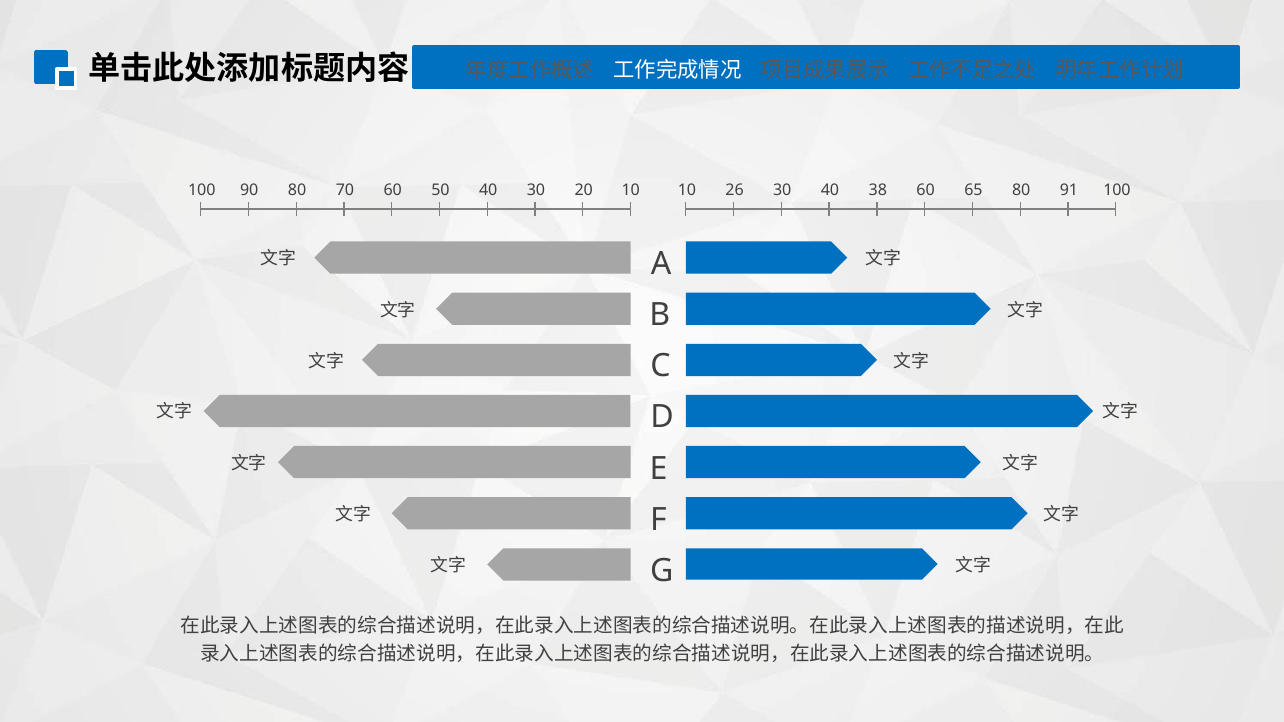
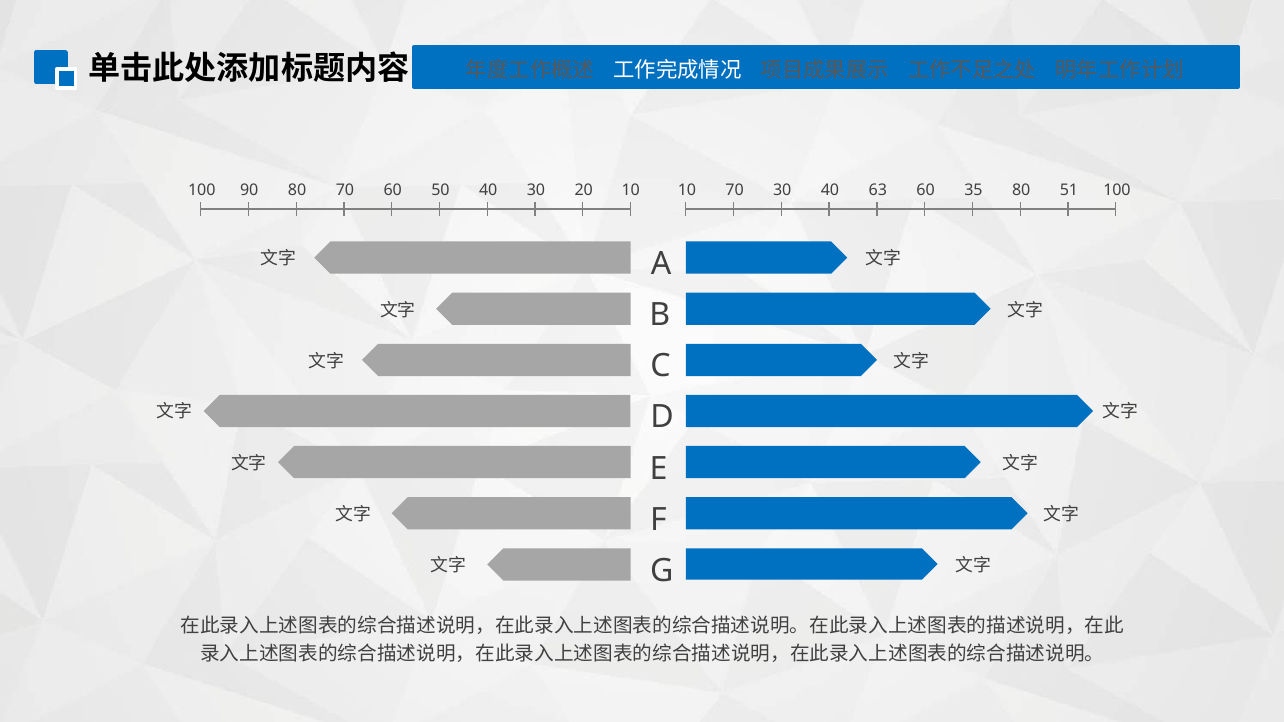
10 26: 26 -> 70
38: 38 -> 63
65: 65 -> 35
91: 91 -> 51
